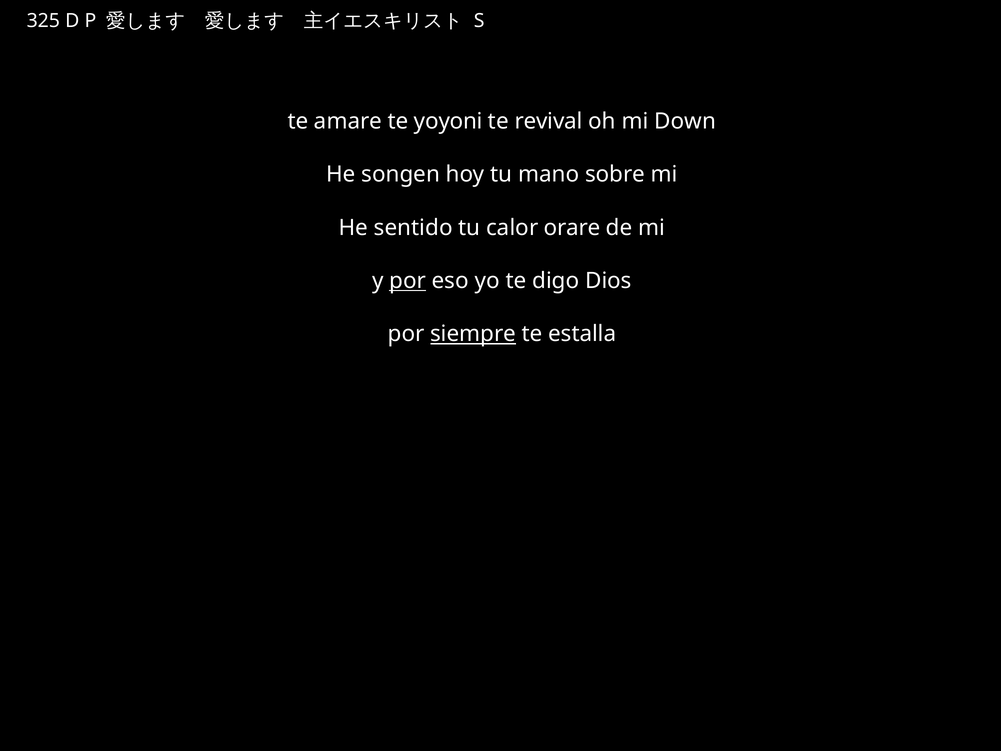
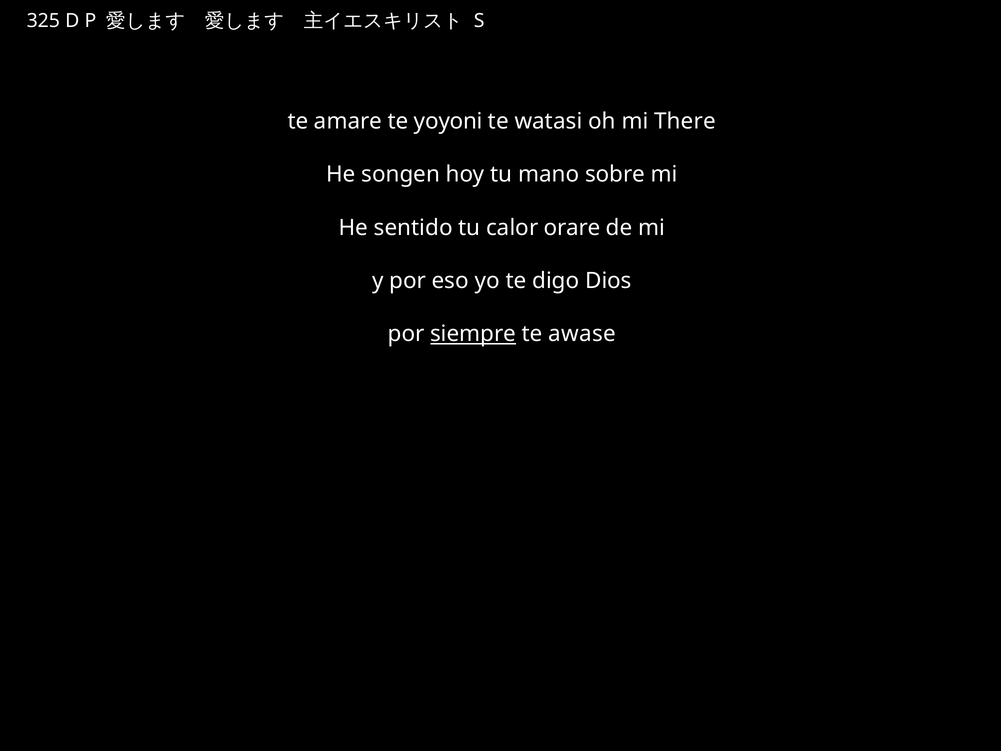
revival: revival -> watasi
Down: Down -> There
por at (408, 281) underline: present -> none
estalla: estalla -> awase
